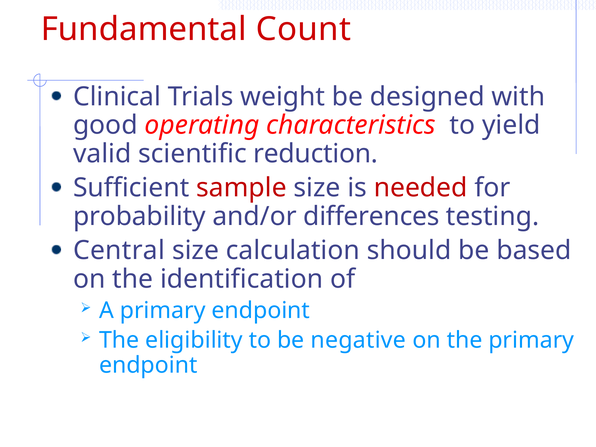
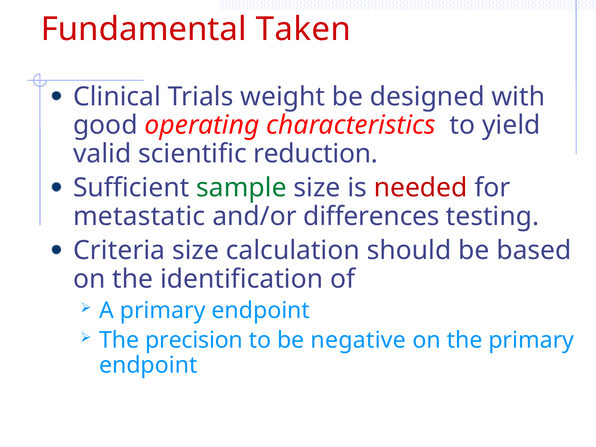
Count: Count -> Taken
sample colour: red -> green
probability: probability -> metastatic
Central: Central -> Criteria
eligibility: eligibility -> precision
